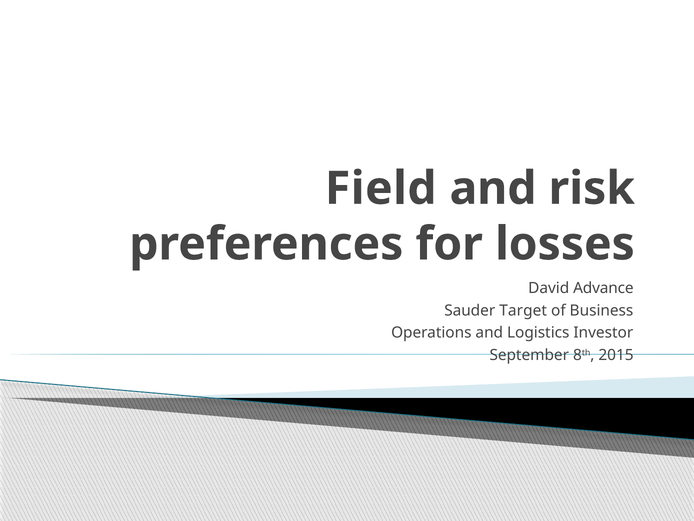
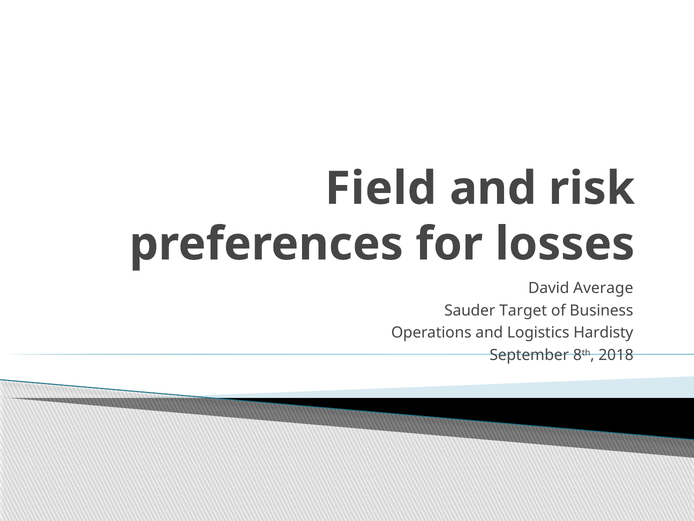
Advance: Advance -> Average
Investor: Investor -> Hardisty
2015: 2015 -> 2018
